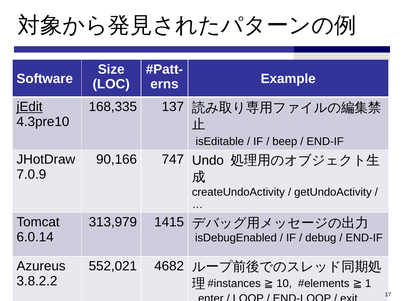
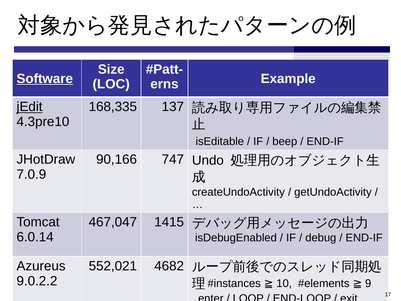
Software underline: none -> present
313,979: 313,979 -> 467,047
3.8.2.2: 3.8.2.2 -> 9.0.2.2
1: 1 -> 9
